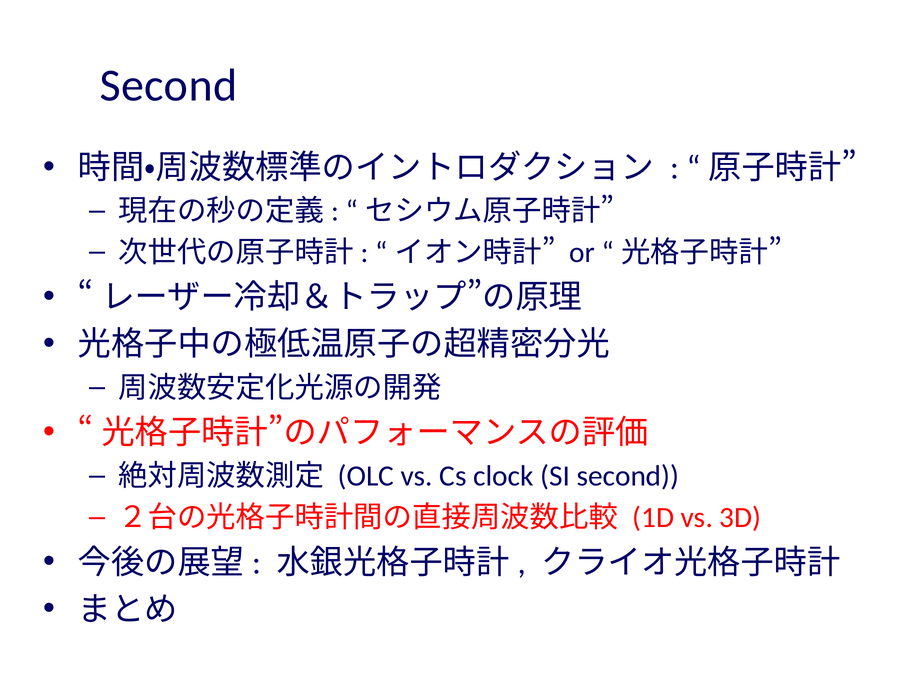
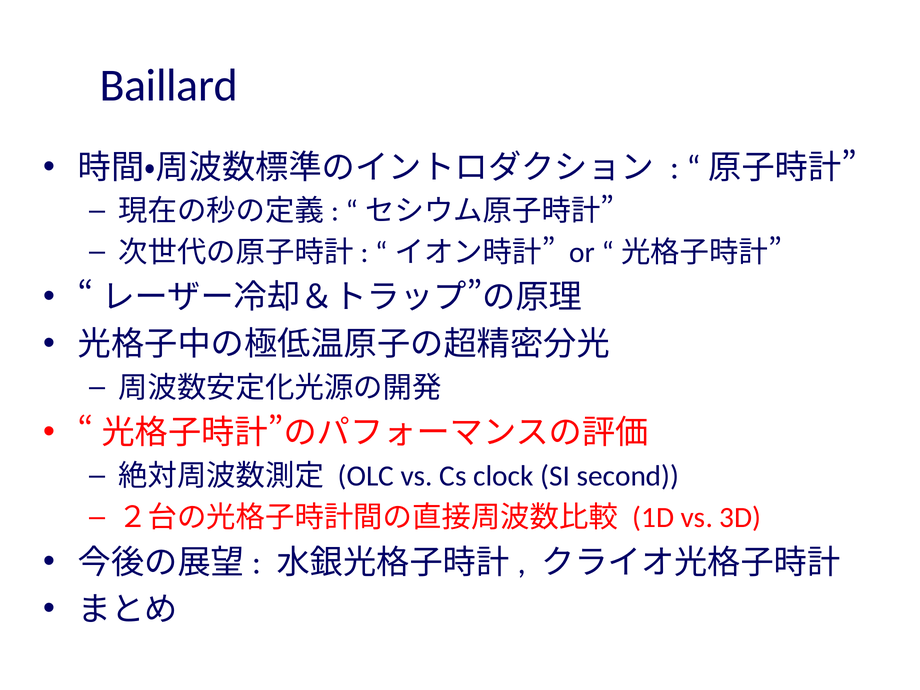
Second at (168, 86): Second -> Baillard
